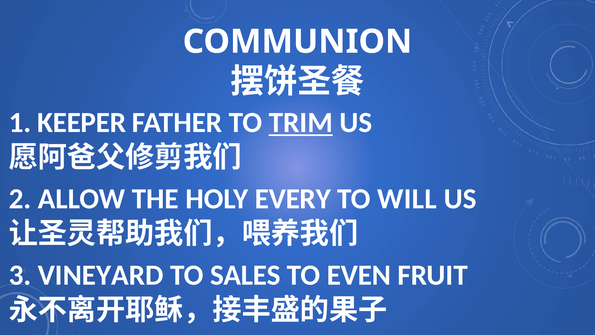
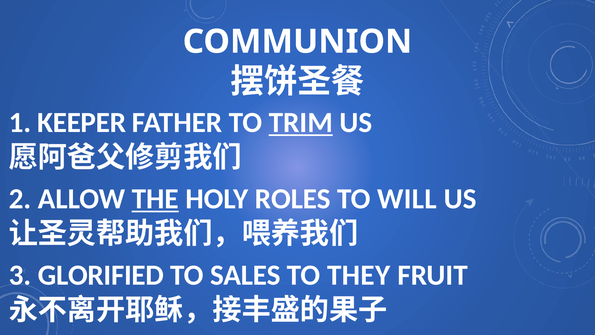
THE underline: none -> present
EVERY: EVERY -> ROLES
VINEYARD: VINEYARD -> GLORIFIED
EVEN: EVEN -> THEY
